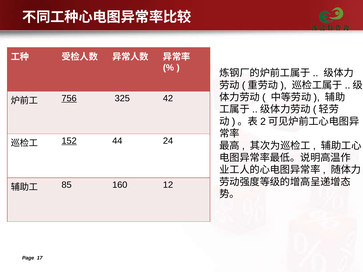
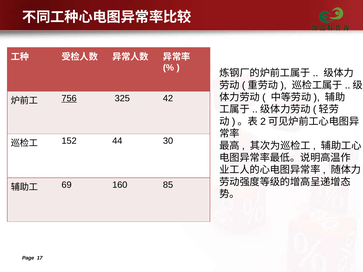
152 underline: present -> none
24: 24 -> 30
85: 85 -> 69
12: 12 -> 85
